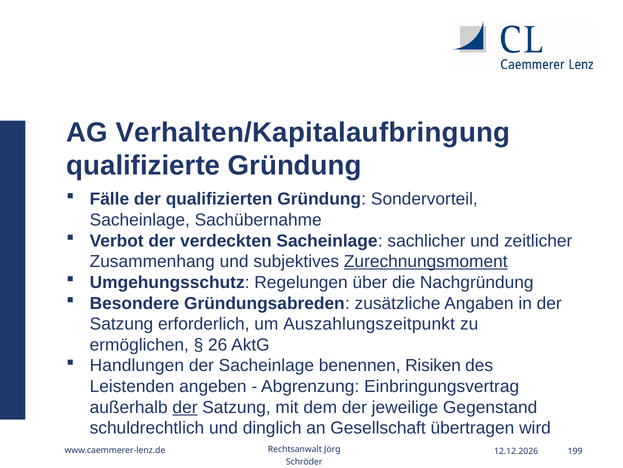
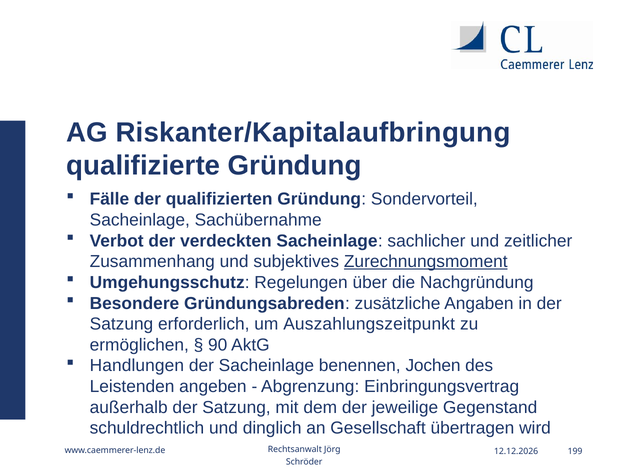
Verhalten/Kapitalaufbringung: Verhalten/Kapitalaufbringung -> Riskanter/Kapitalaufbringung
26: 26 -> 90
Risiken: Risiken -> Jochen
der at (185, 407) underline: present -> none
